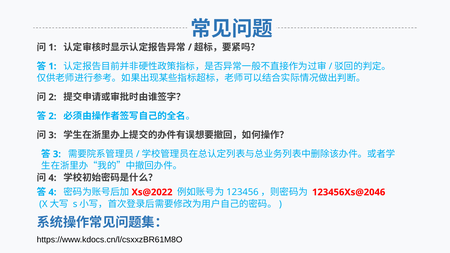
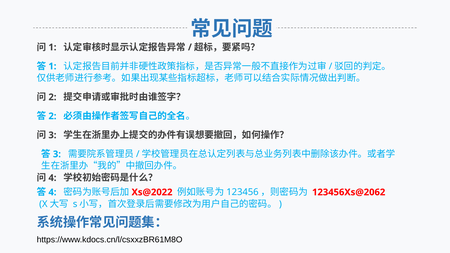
123456Xs@2046: 123456Xs@2046 -> 123456Xs@2062
